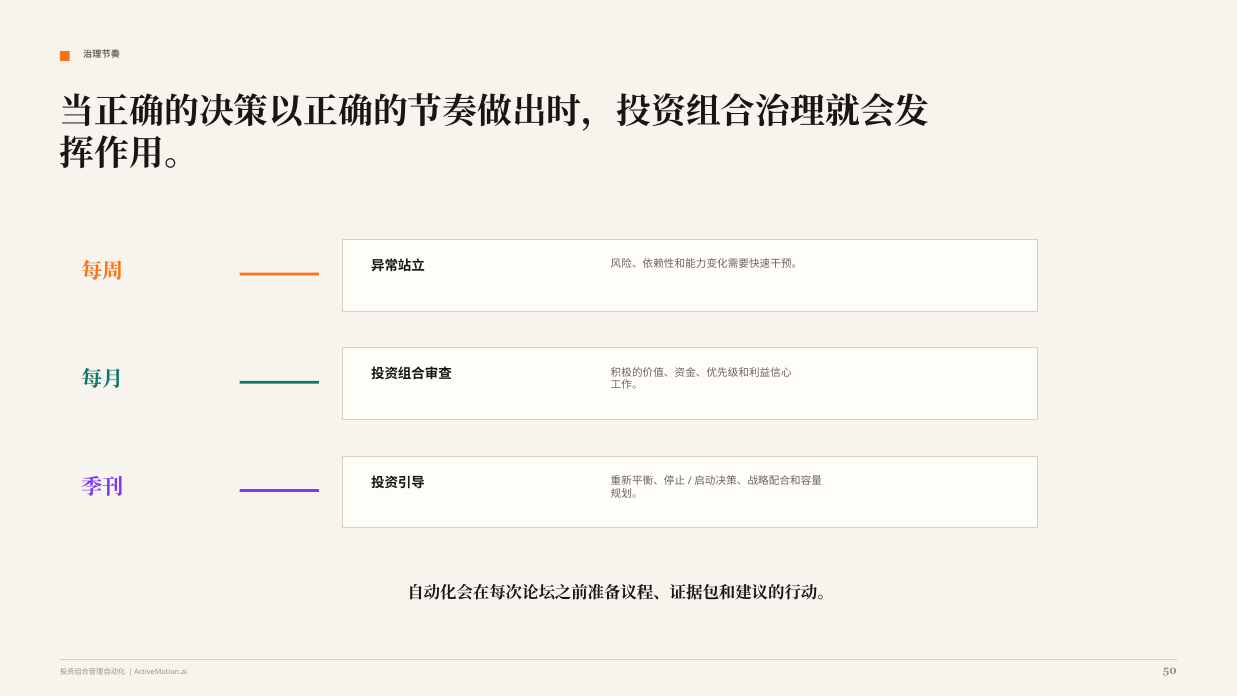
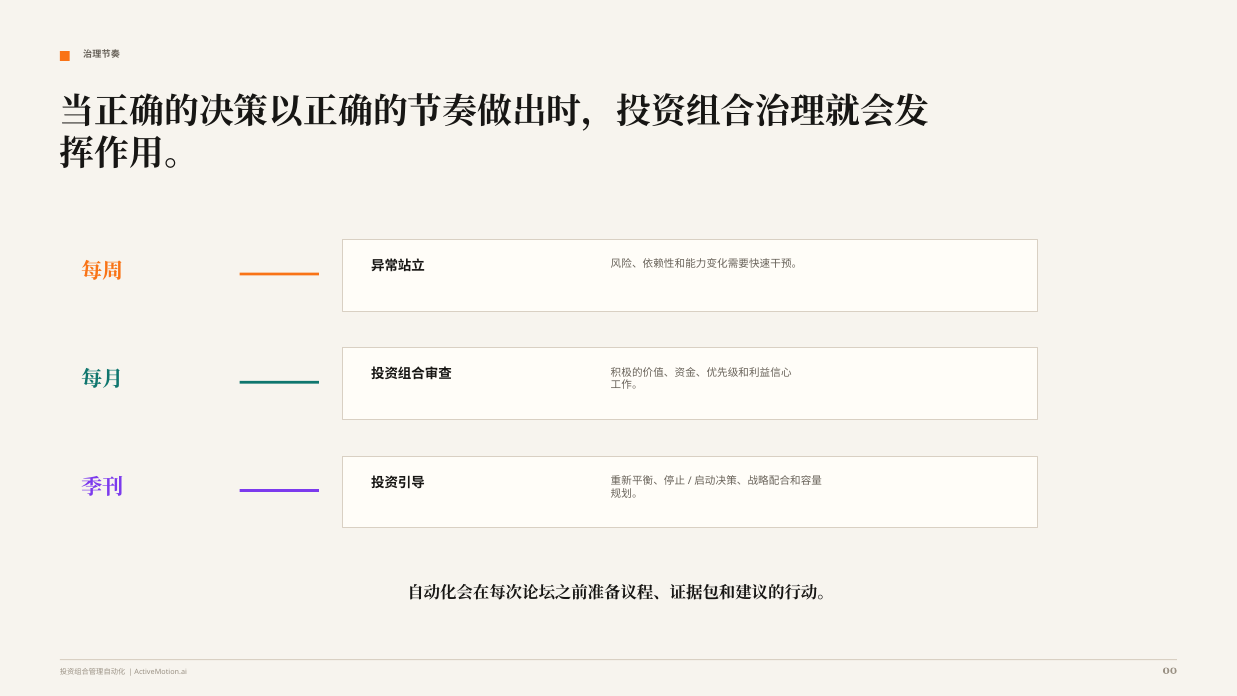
50: 50 -> 00
